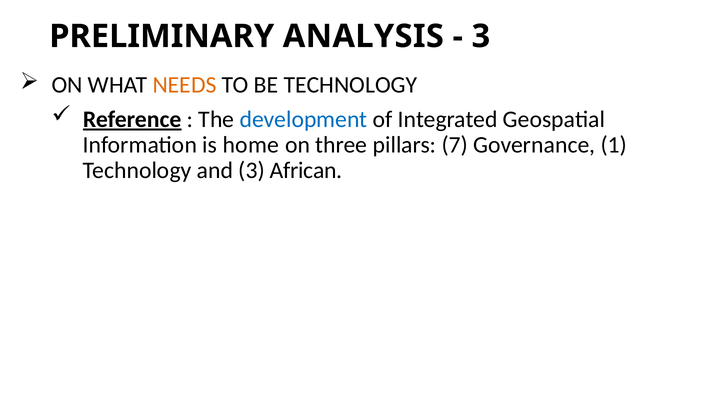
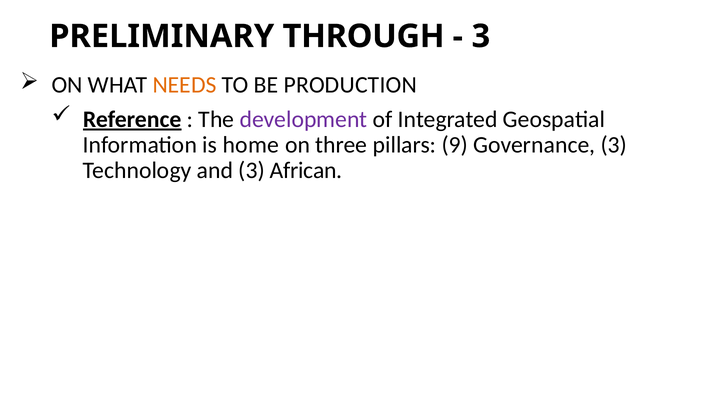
ANALYSIS: ANALYSIS -> THROUGH
BE TECHNOLOGY: TECHNOLOGY -> PRODUCTION
development colour: blue -> purple
7: 7 -> 9
Governance 1: 1 -> 3
